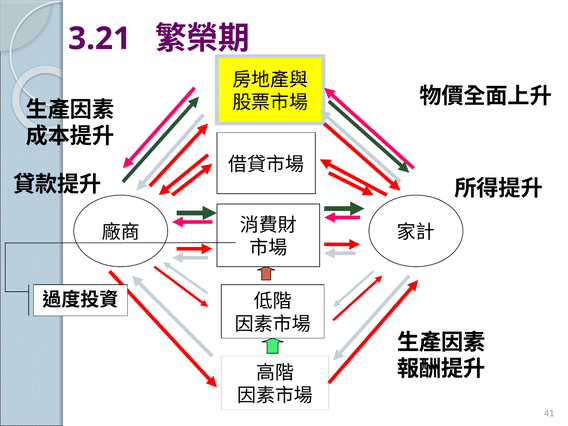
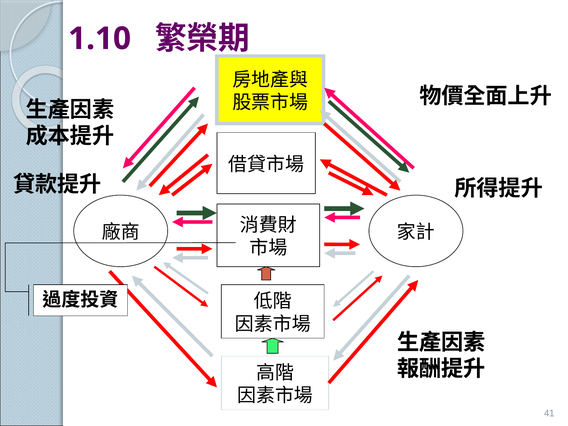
3.21: 3.21 -> 1.10
